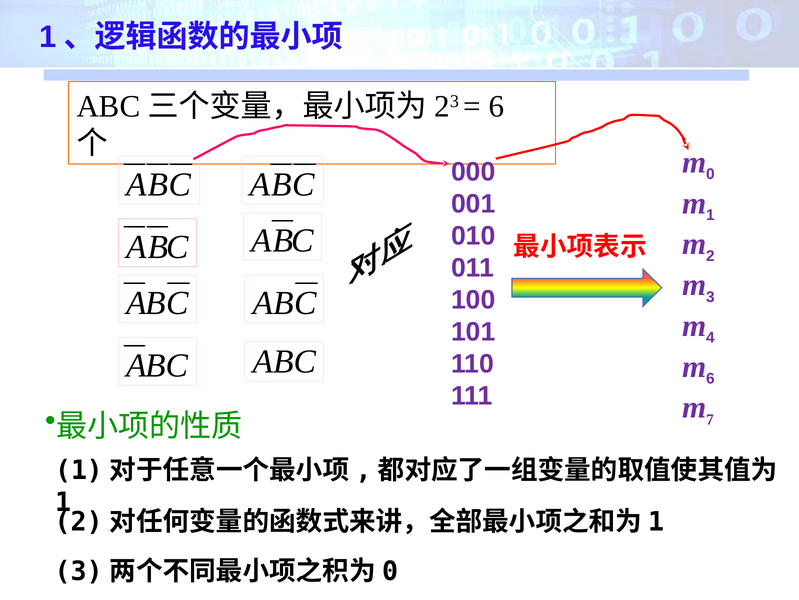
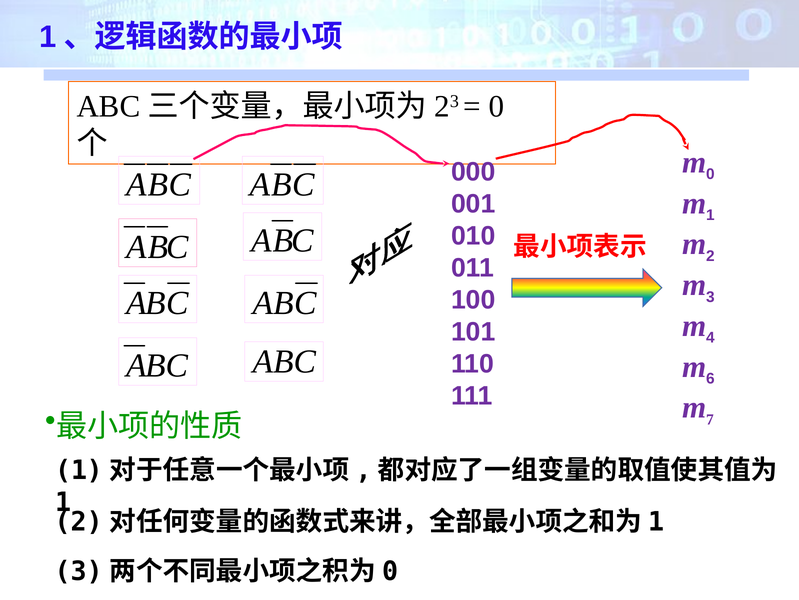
6 at (496, 106): 6 -> 0
